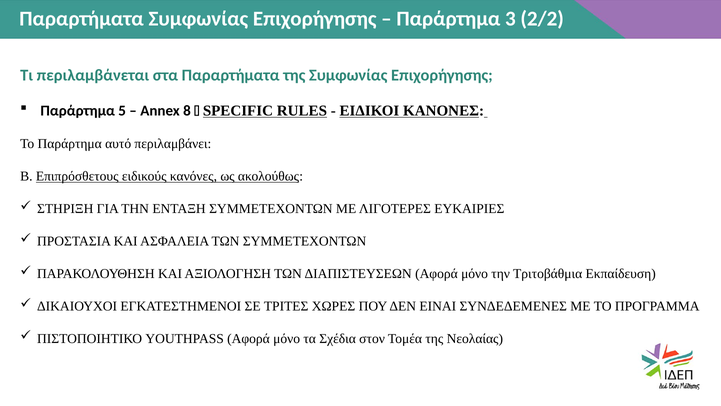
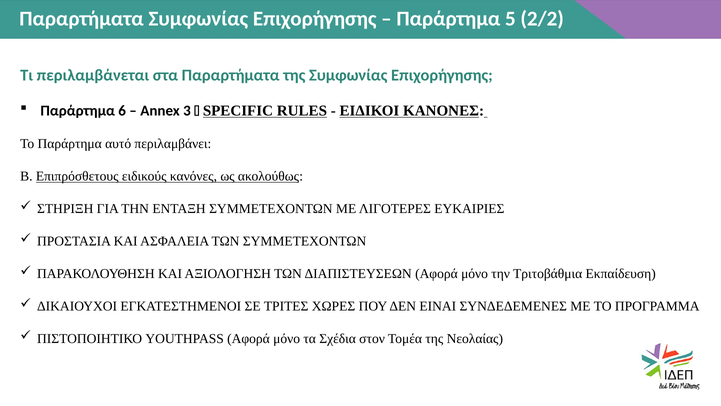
3: 3 -> 5
5: 5 -> 6
8: 8 -> 3
